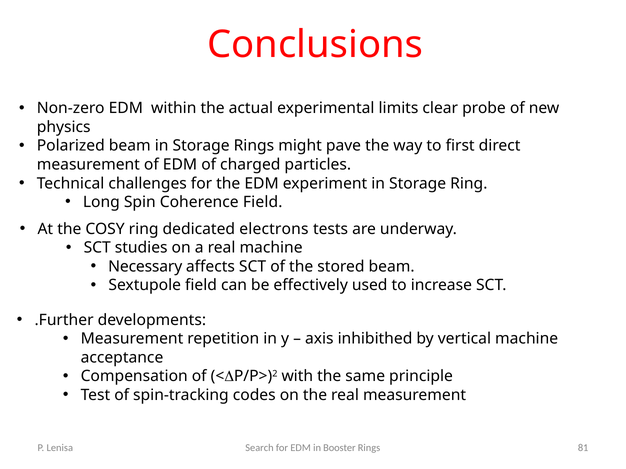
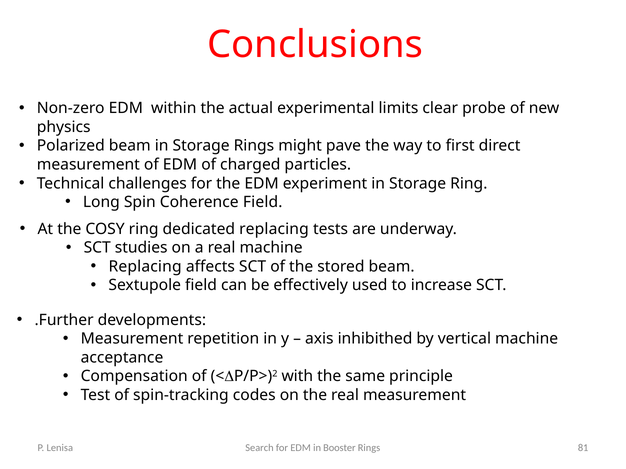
dedicated electrons: electrons -> replacing
Necessary at (145, 267): Necessary -> Replacing
